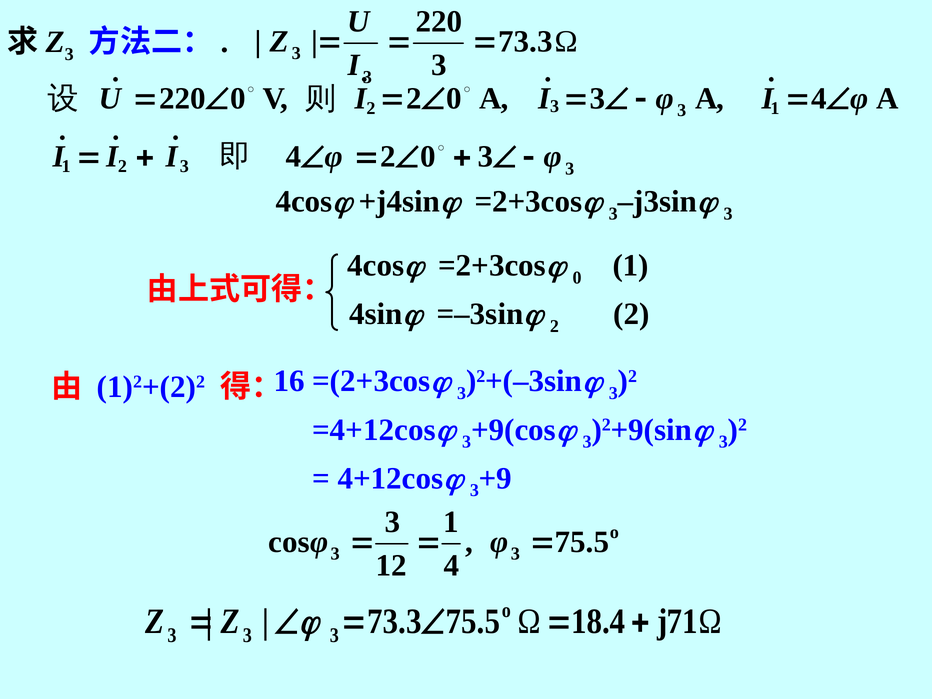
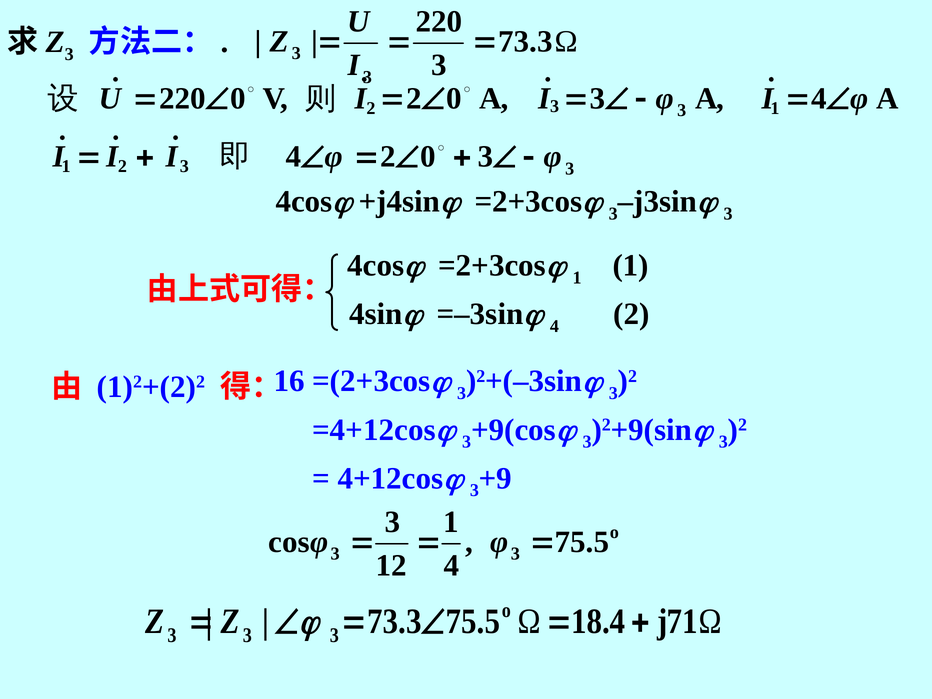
0 at (577, 278): 0 -> 1
2 at (554, 326): 2 -> 4
